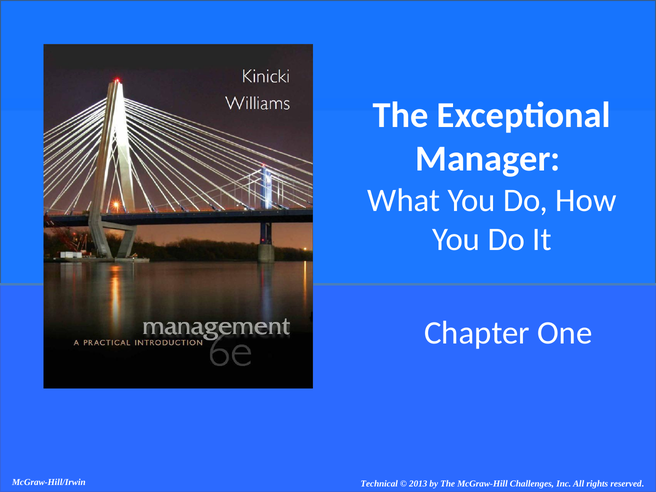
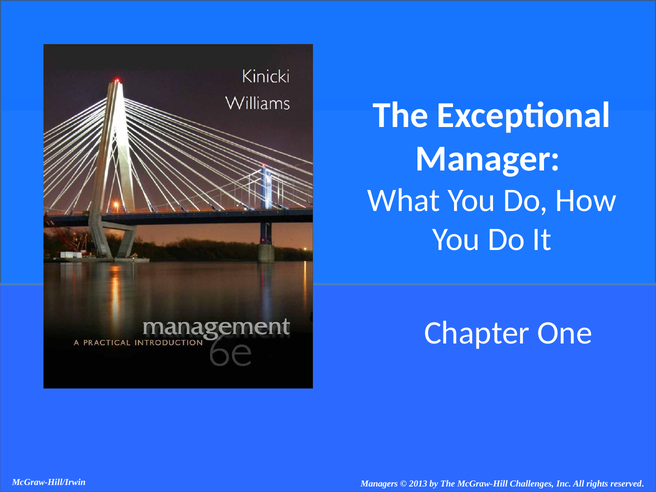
Technical: Technical -> Managers
